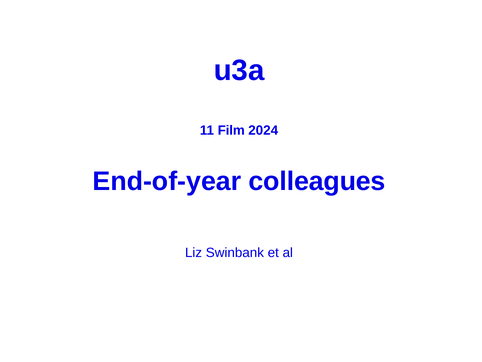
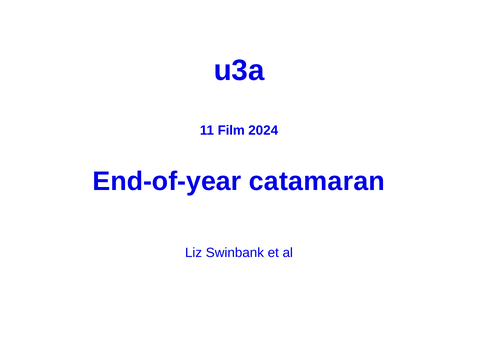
colleagues: colleagues -> catamaran
